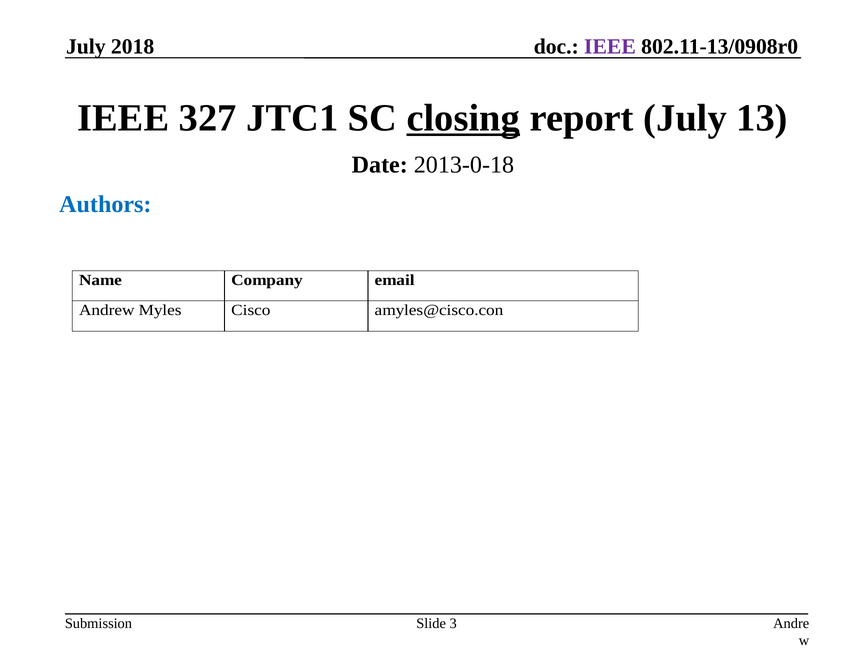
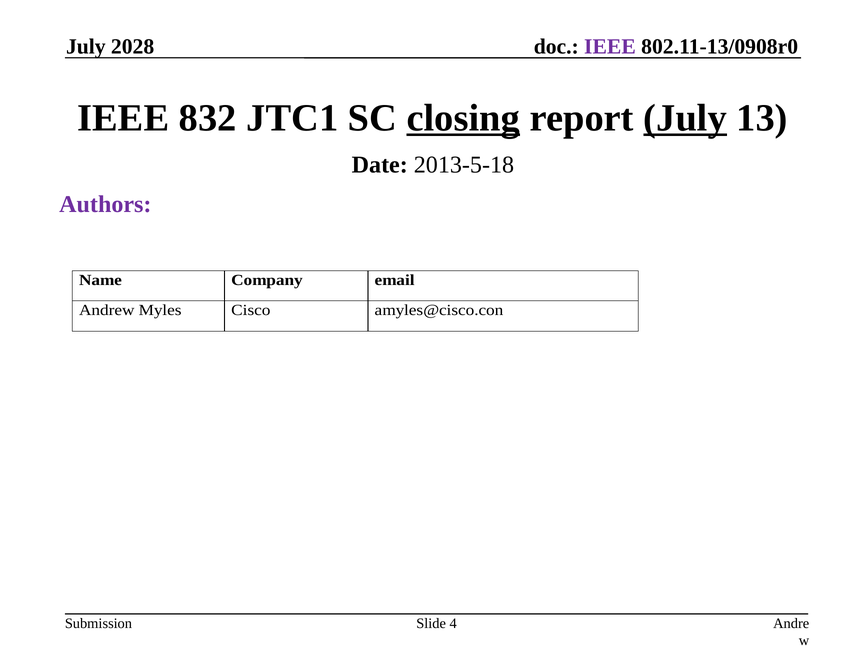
2018: 2018 -> 2028
327: 327 -> 832
July at (685, 118) underline: none -> present
2013-0-18: 2013-0-18 -> 2013-5-18
Authors colour: blue -> purple
3: 3 -> 4
